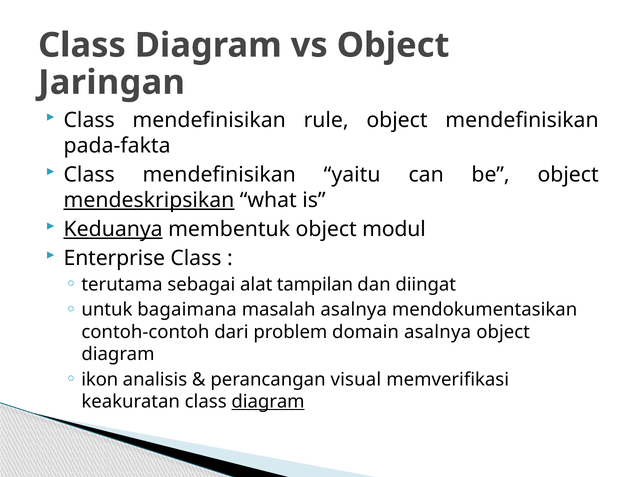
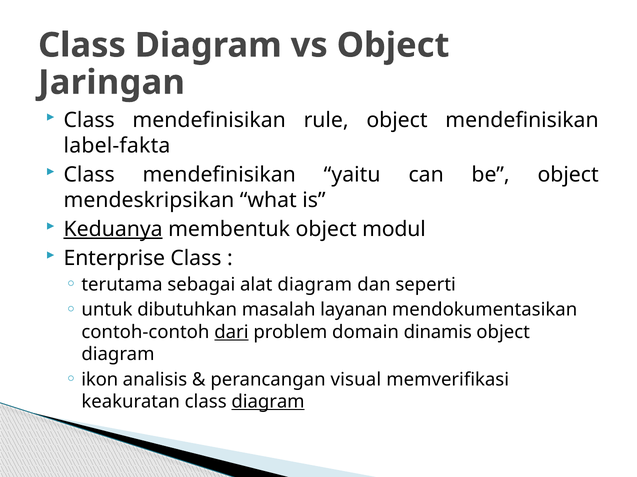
pada-fakta: pada-fakta -> label-fakta
mendeskripsikan underline: present -> none
alat tampilan: tampilan -> diagram
diingat: diingat -> seperti
bagaimana: bagaimana -> dibutuhkan
masalah asalnya: asalnya -> layanan
dari underline: none -> present
domain asalnya: asalnya -> dinamis
